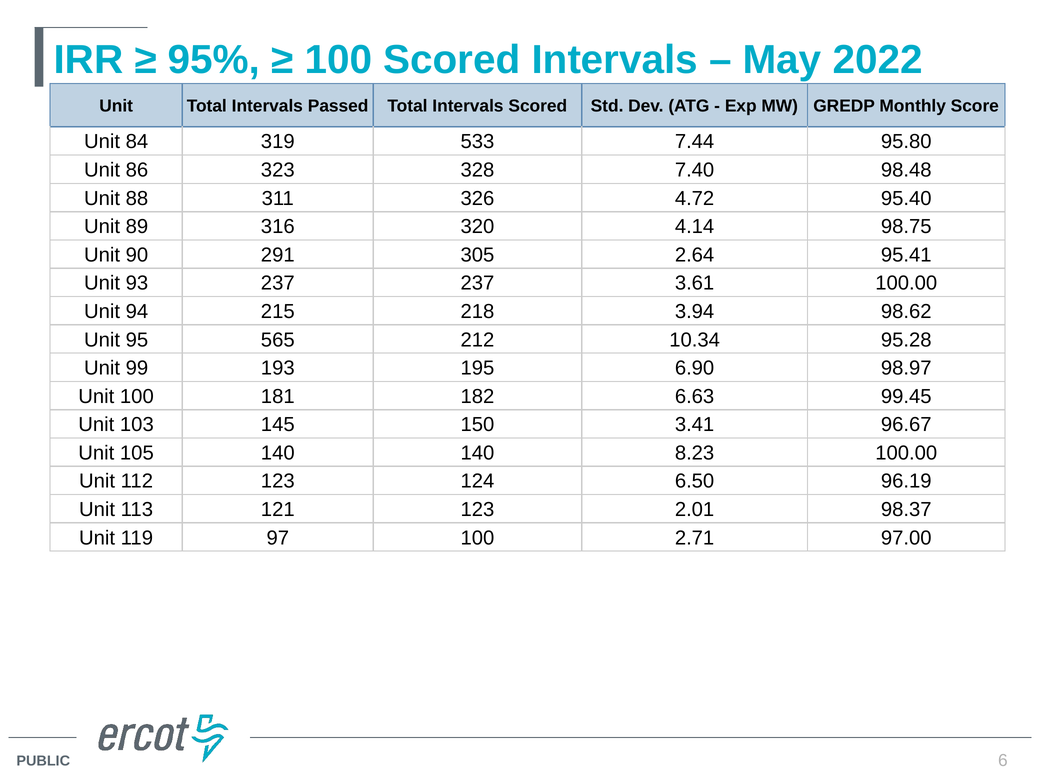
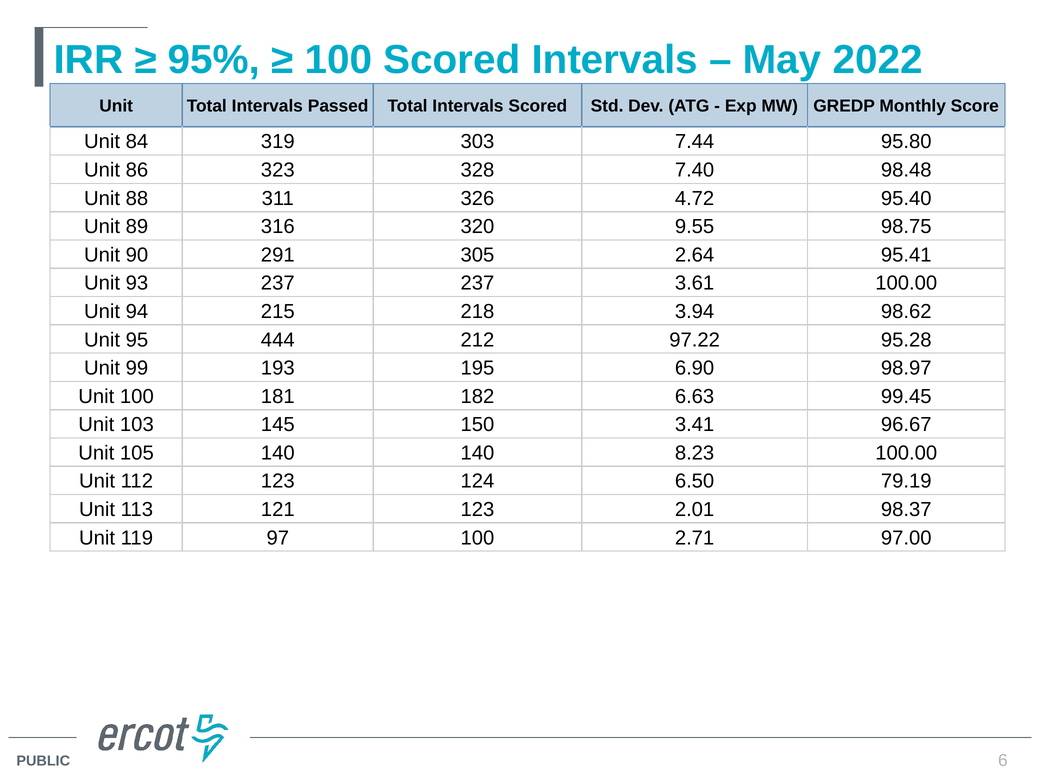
533: 533 -> 303
4.14: 4.14 -> 9.55
565: 565 -> 444
10.34: 10.34 -> 97.22
96.19: 96.19 -> 79.19
